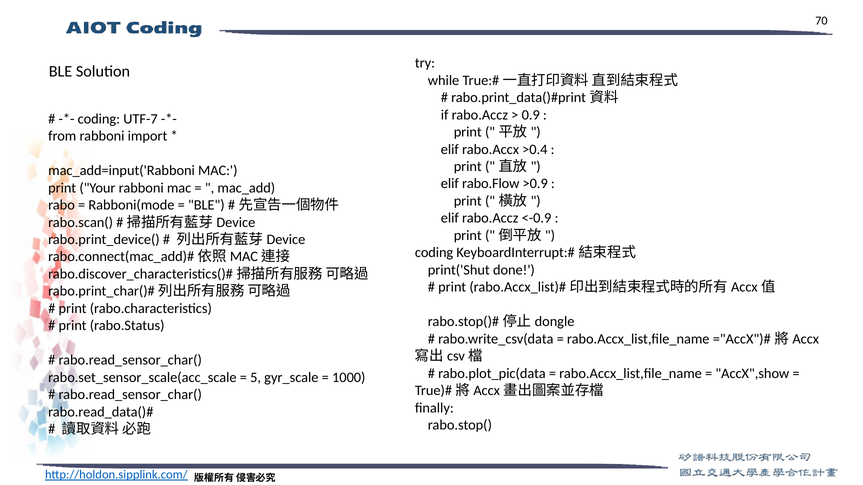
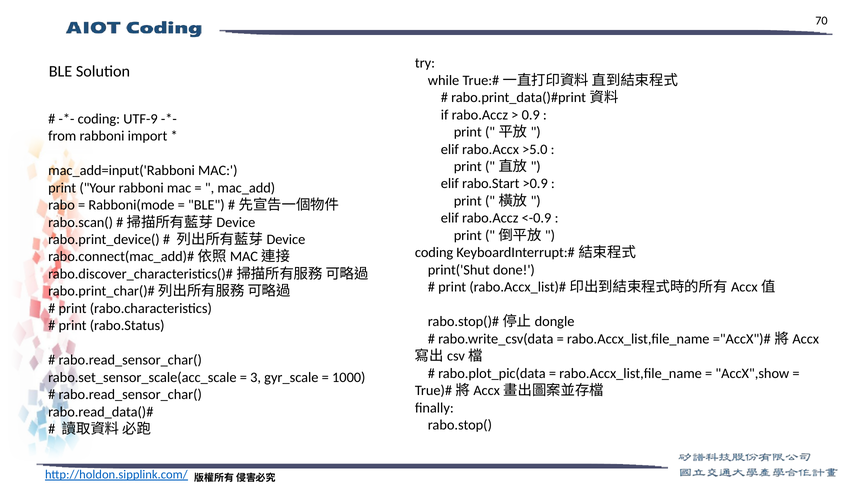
UTF-7: UTF-7 -> UTF-9
>0.4: >0.4 -> >5.0
rabo.Flow: rabo.Flow -> rabo.Start
5: 5 -> 3
